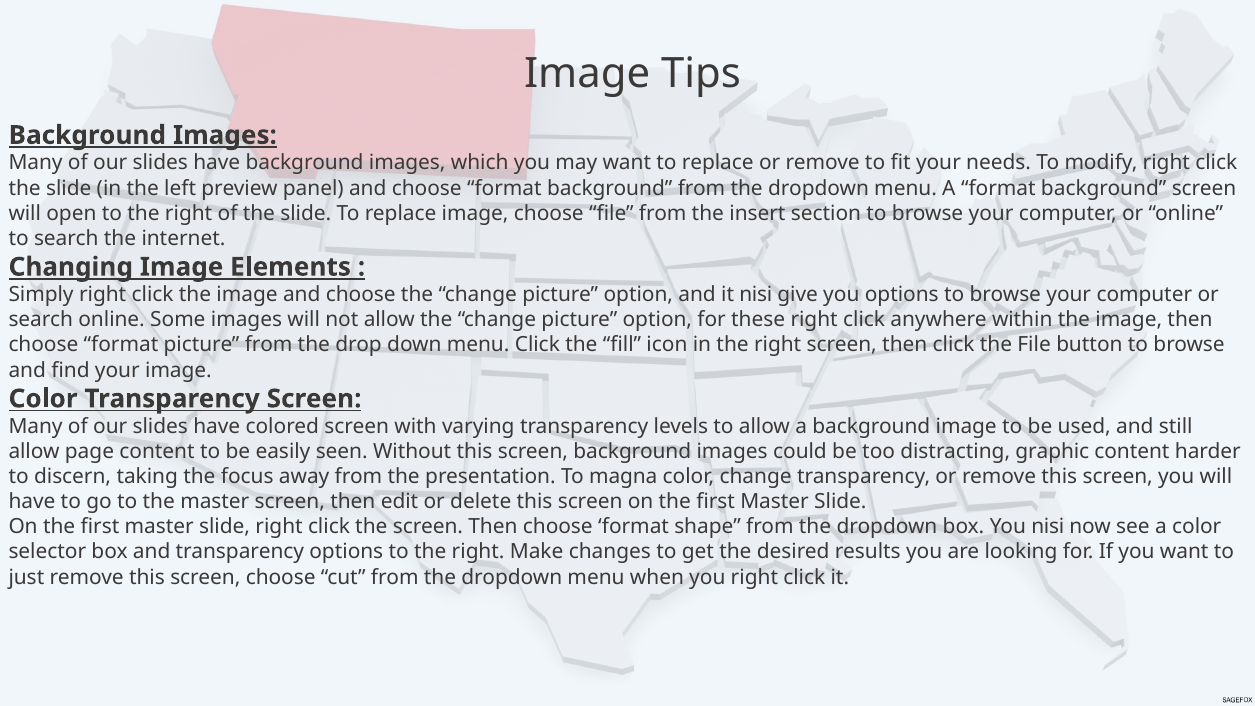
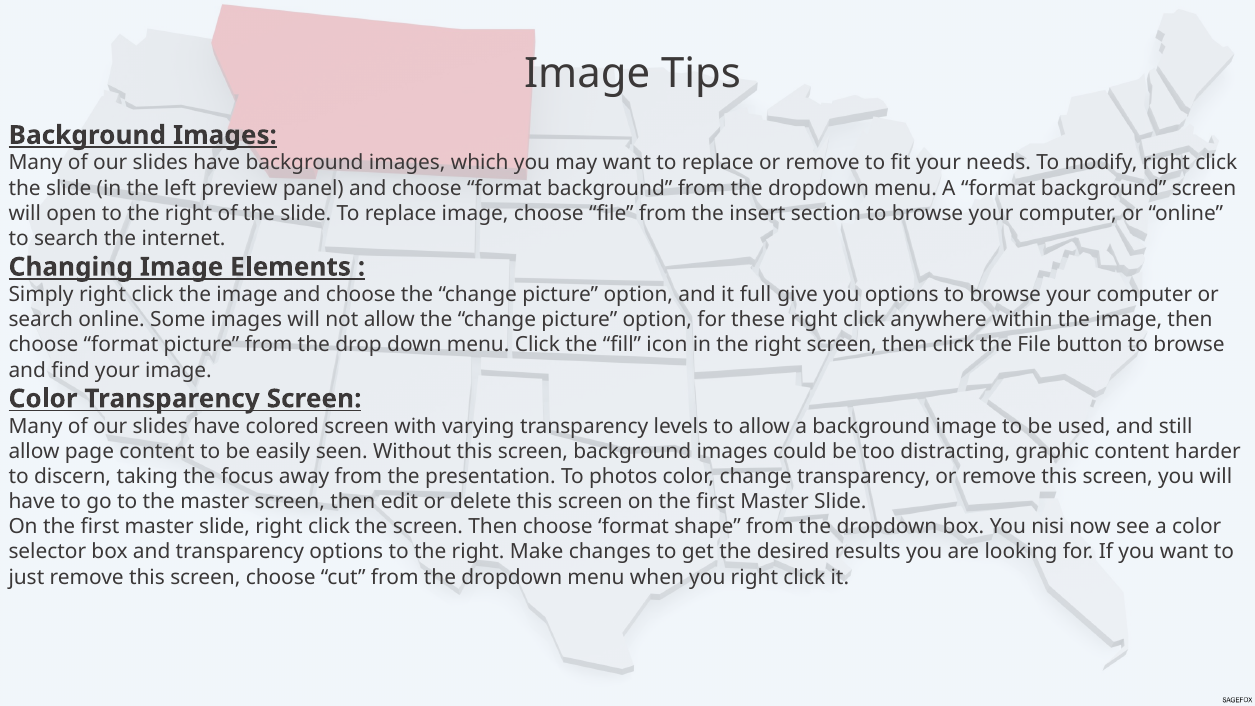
it nisi: nisi -> full
magna: magna -> photos
